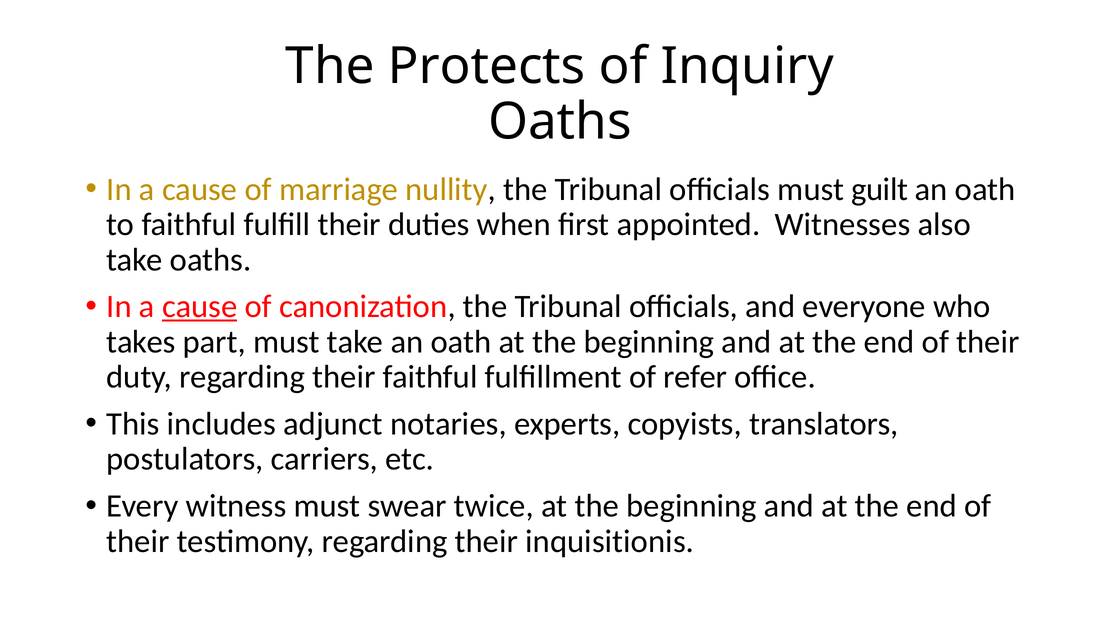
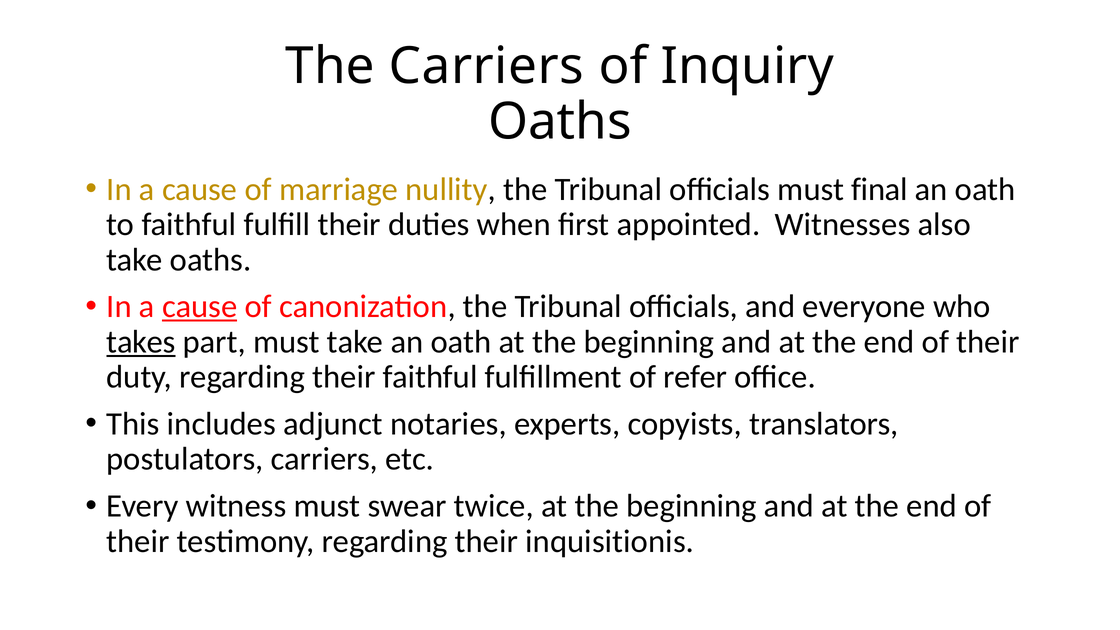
The Protects: Protects -> Carriers
guilt: guilt -> final
takes underline: none -> present
